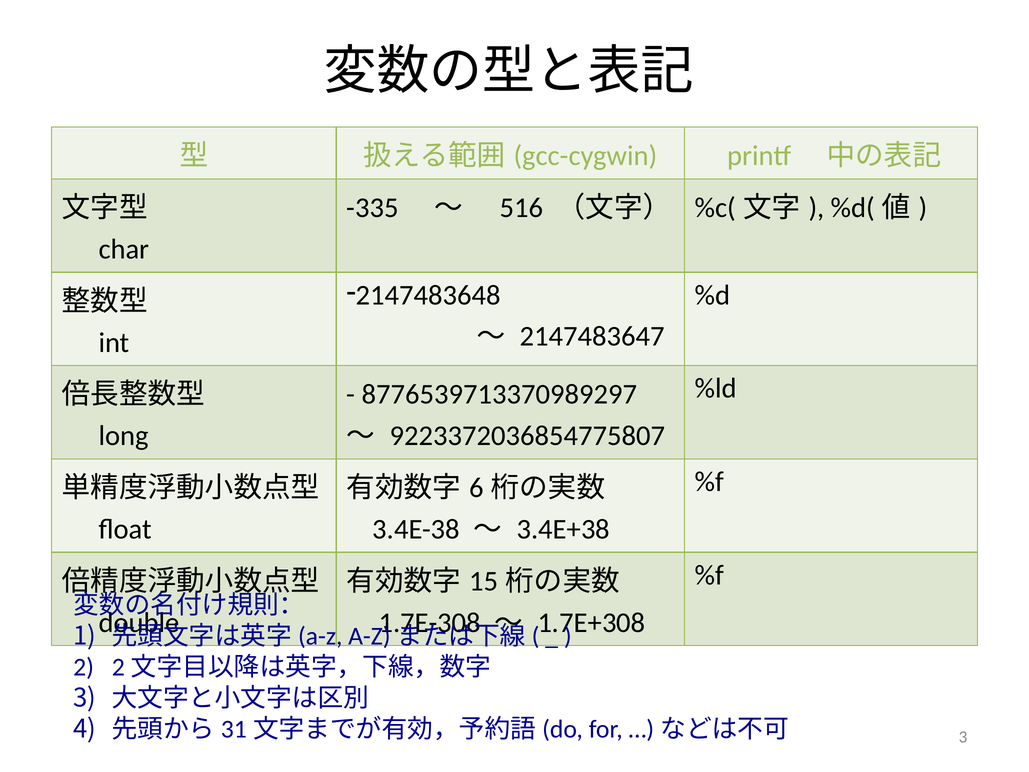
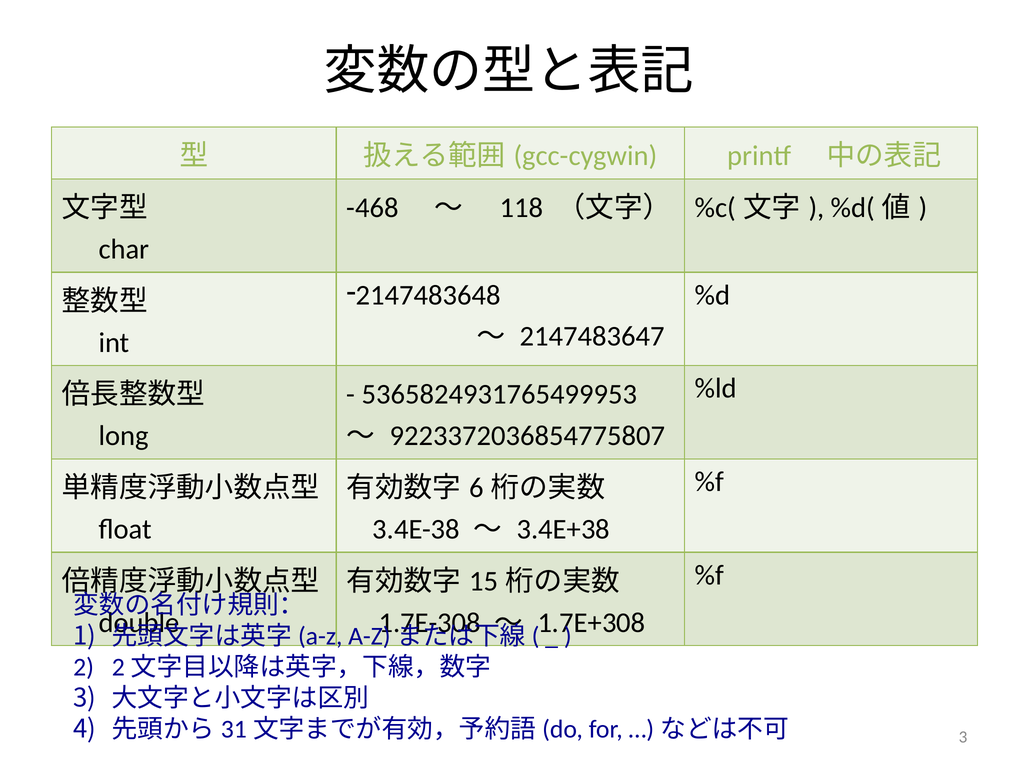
-335: -335 -> -468
516: 516 -> 118
8776539713370989297: 8776539713370989297 -> 5365824931765499953
